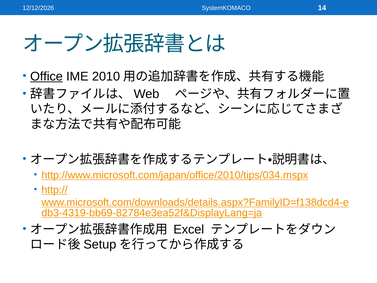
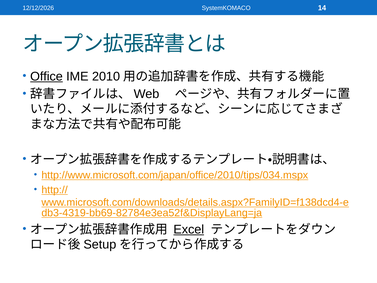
Excel underline: none -> present
